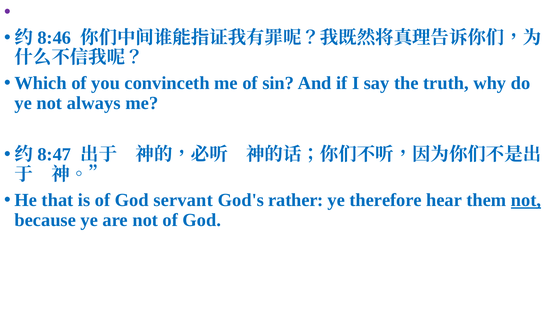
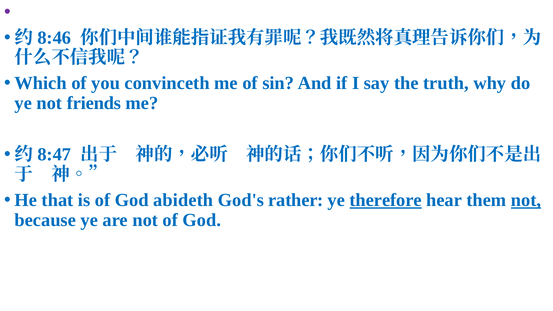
always: always -> friends
servant: servant -> abideth
therefore underline: none -> present
